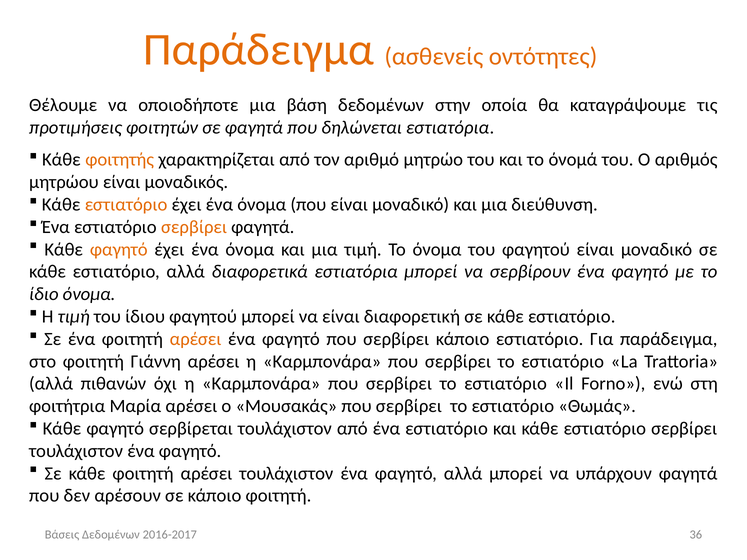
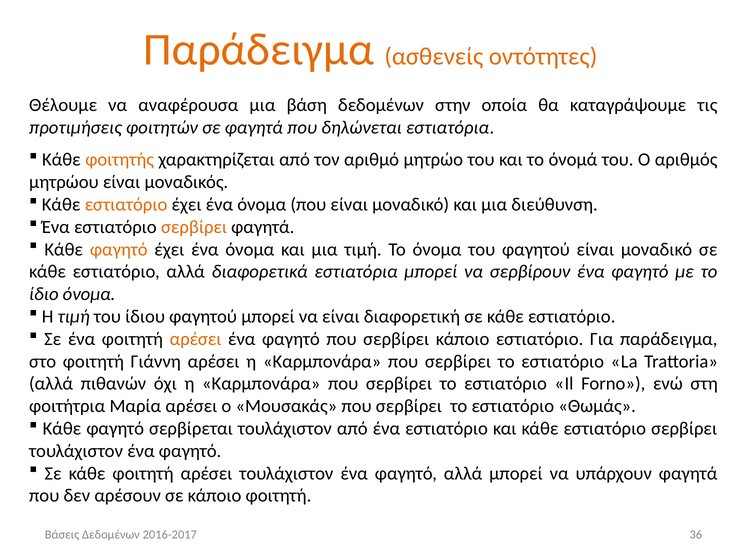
οποιοδήποτε: οποιοδήποτε -> αναφέρουσα
